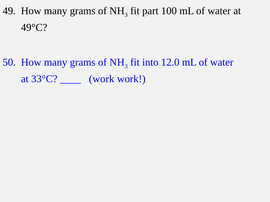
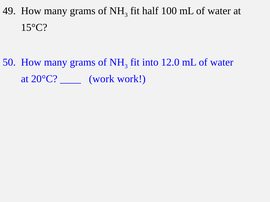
part: part -> half
49°C: 49°C -> 15°C
33°C: 33°C -> 20°C
